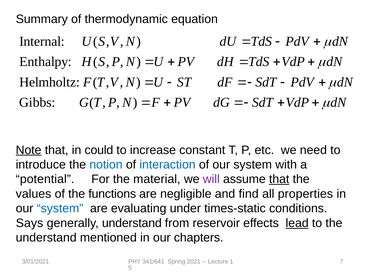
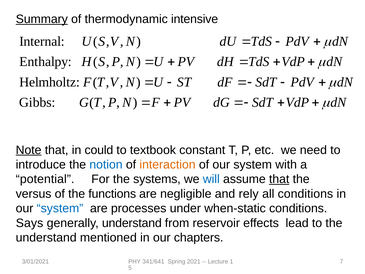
Summary underline: none -> present
equation: equation -> intensive
increase: increase -> textbook
interaction colour: blue -> orange
material: material -> systems
will colour: purple -> blue
values: values -> versus
find: find -> rely
all properties: properties -> conditions
evaluating: evaluating -> processes
times-static: times-static -> when-static
lead underline: present -> none
